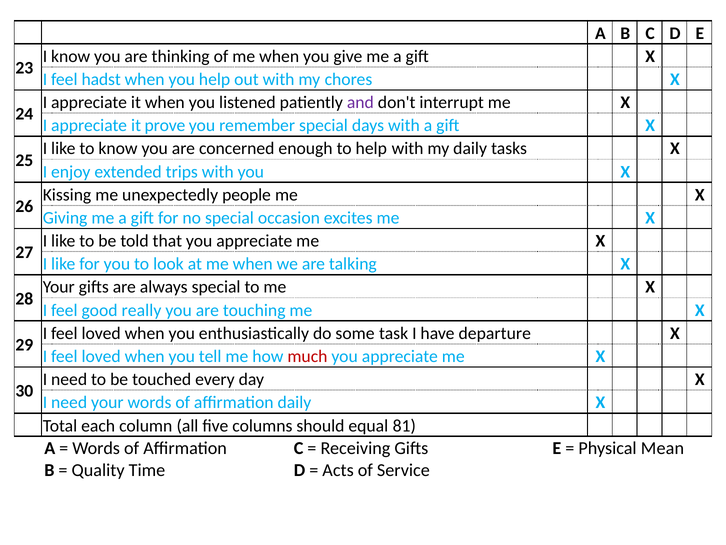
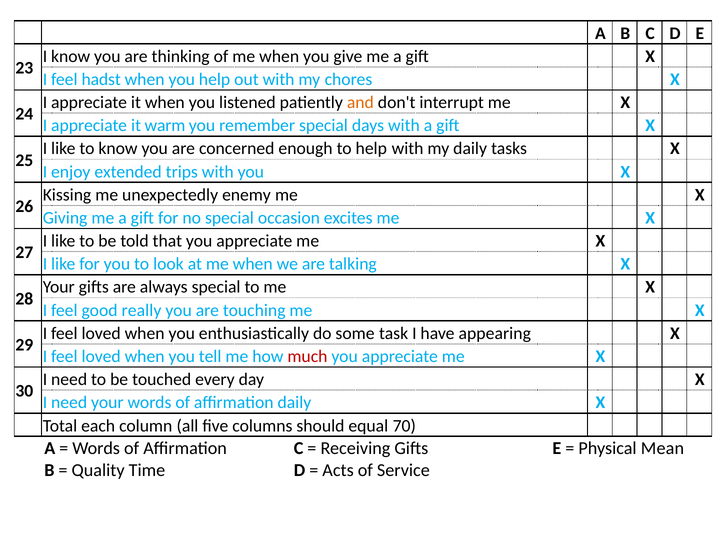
and colour: purple -> orange
prove: prove -> warm
people: people -> enemy
departure: departure -> appearing
81: 81 -> 70
